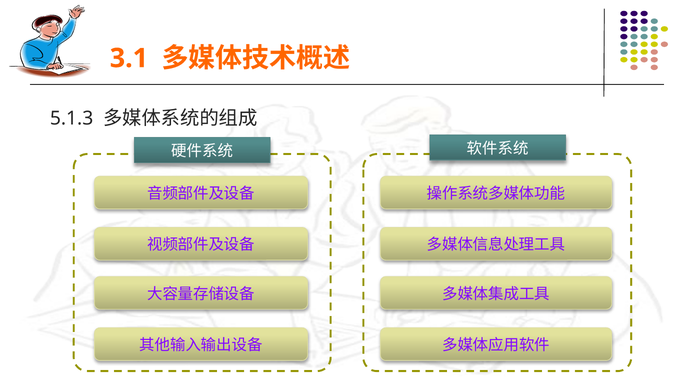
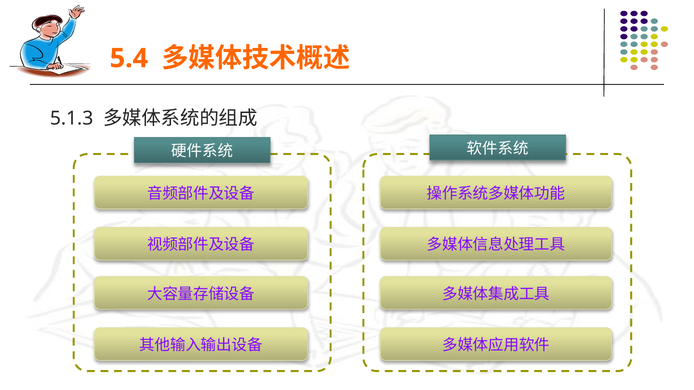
3.1: 3.1 -> 5.4
